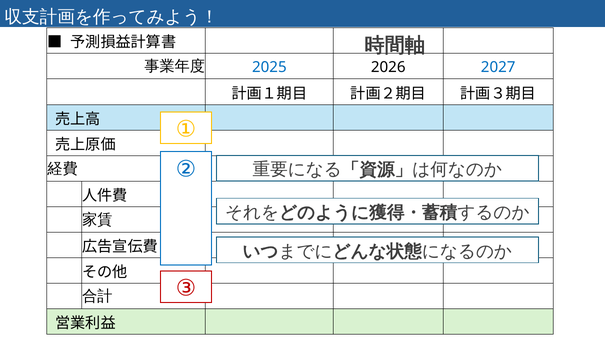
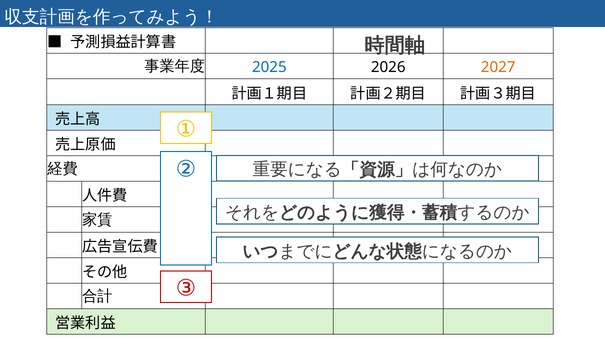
2027 colour: blue -> orange
